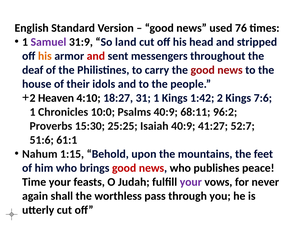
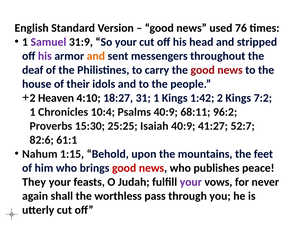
So land: land -> your
his at (45, 56) colour: orange -> purple
and at (96, 56) colour: red -> orange
7:6: 7:6 -> 7:2
10:0: 10:0 -> 10:4
51:6: 51:6 -> 82:6
Time: Time -> They
